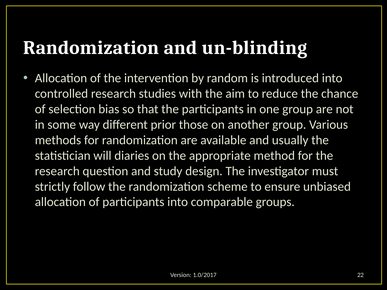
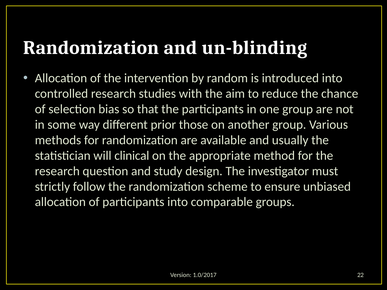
diaries: diaries -> clinical
